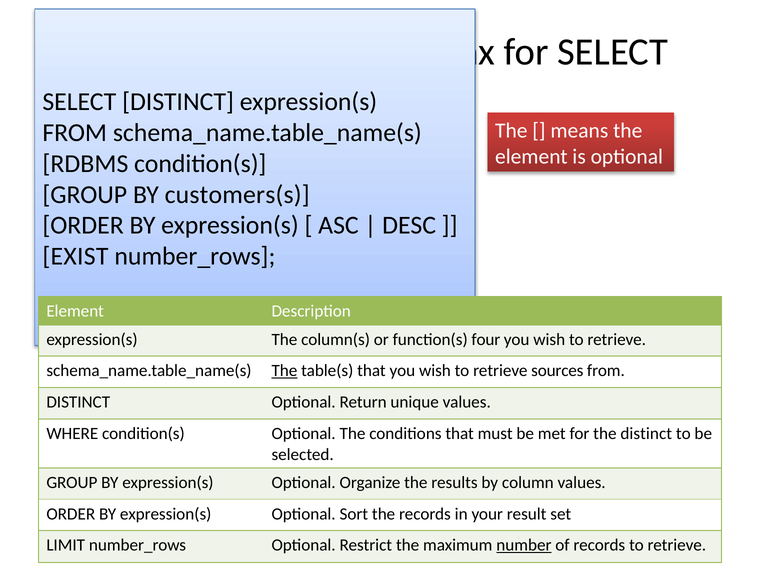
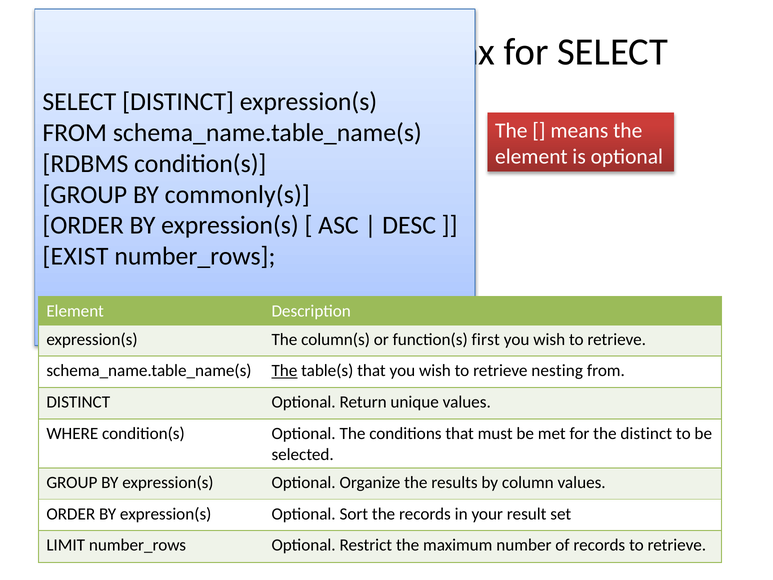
customers(s: customers(s -> commonly(s
four: four -> first
sources: sources -> nesting
number underline: present -> none
